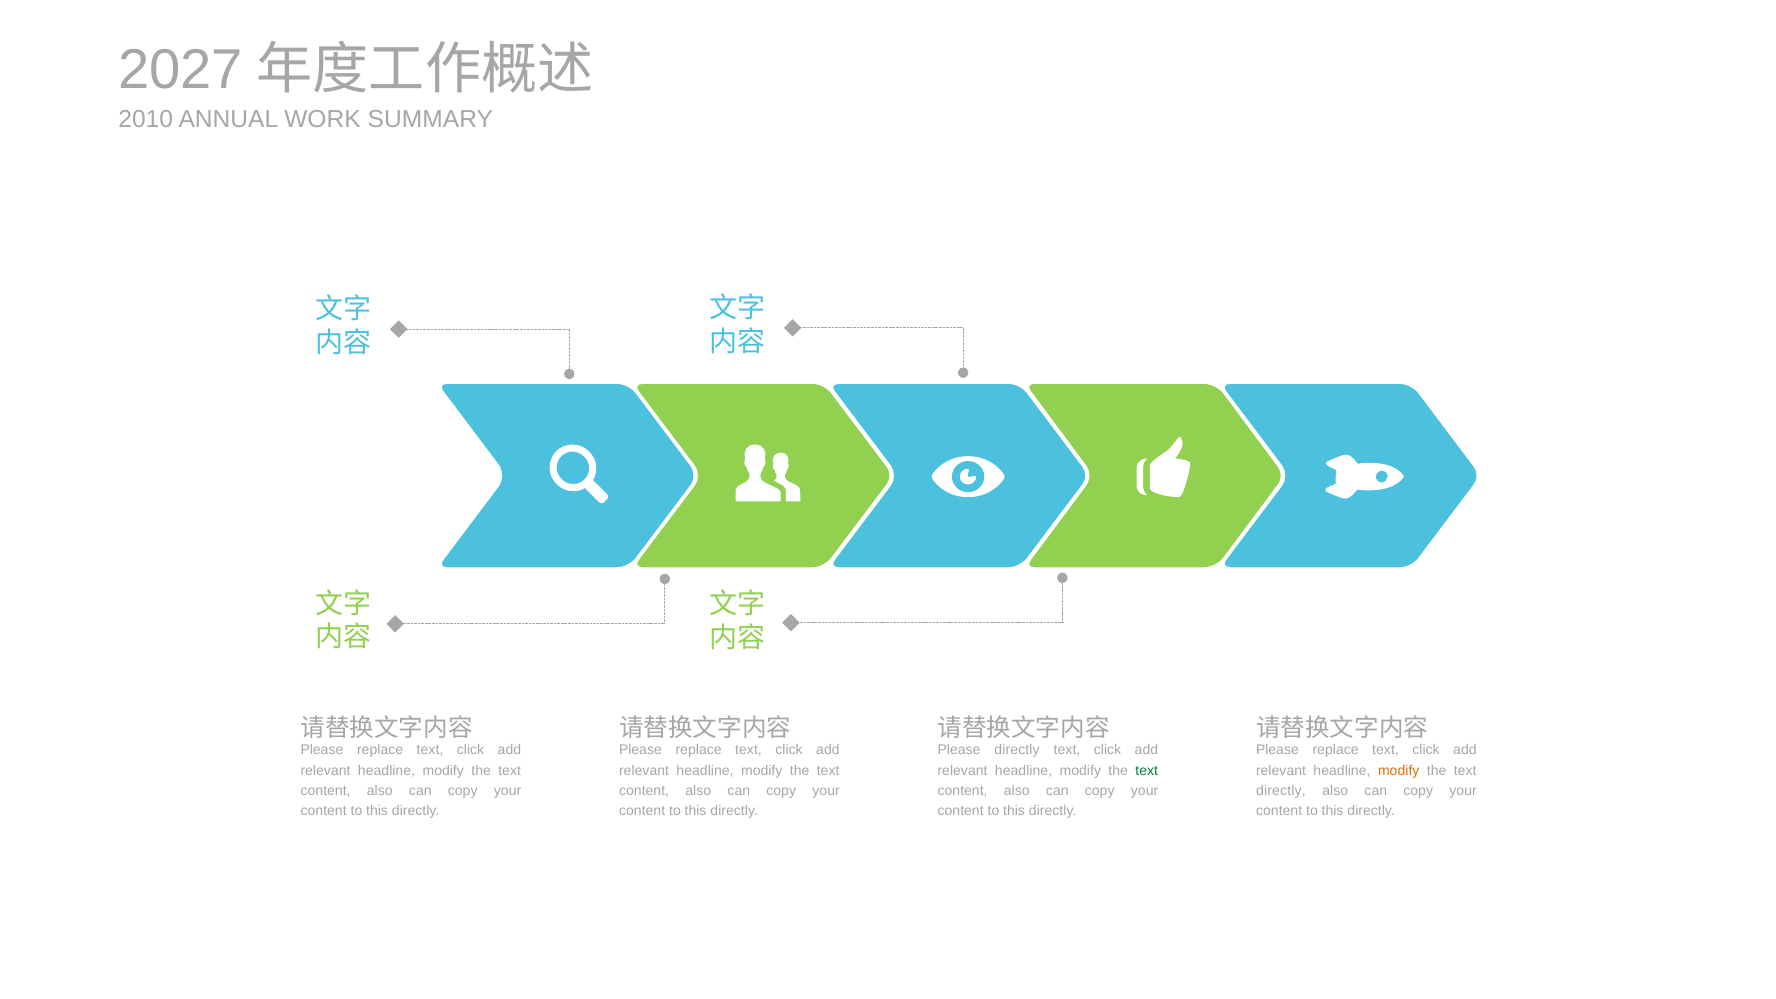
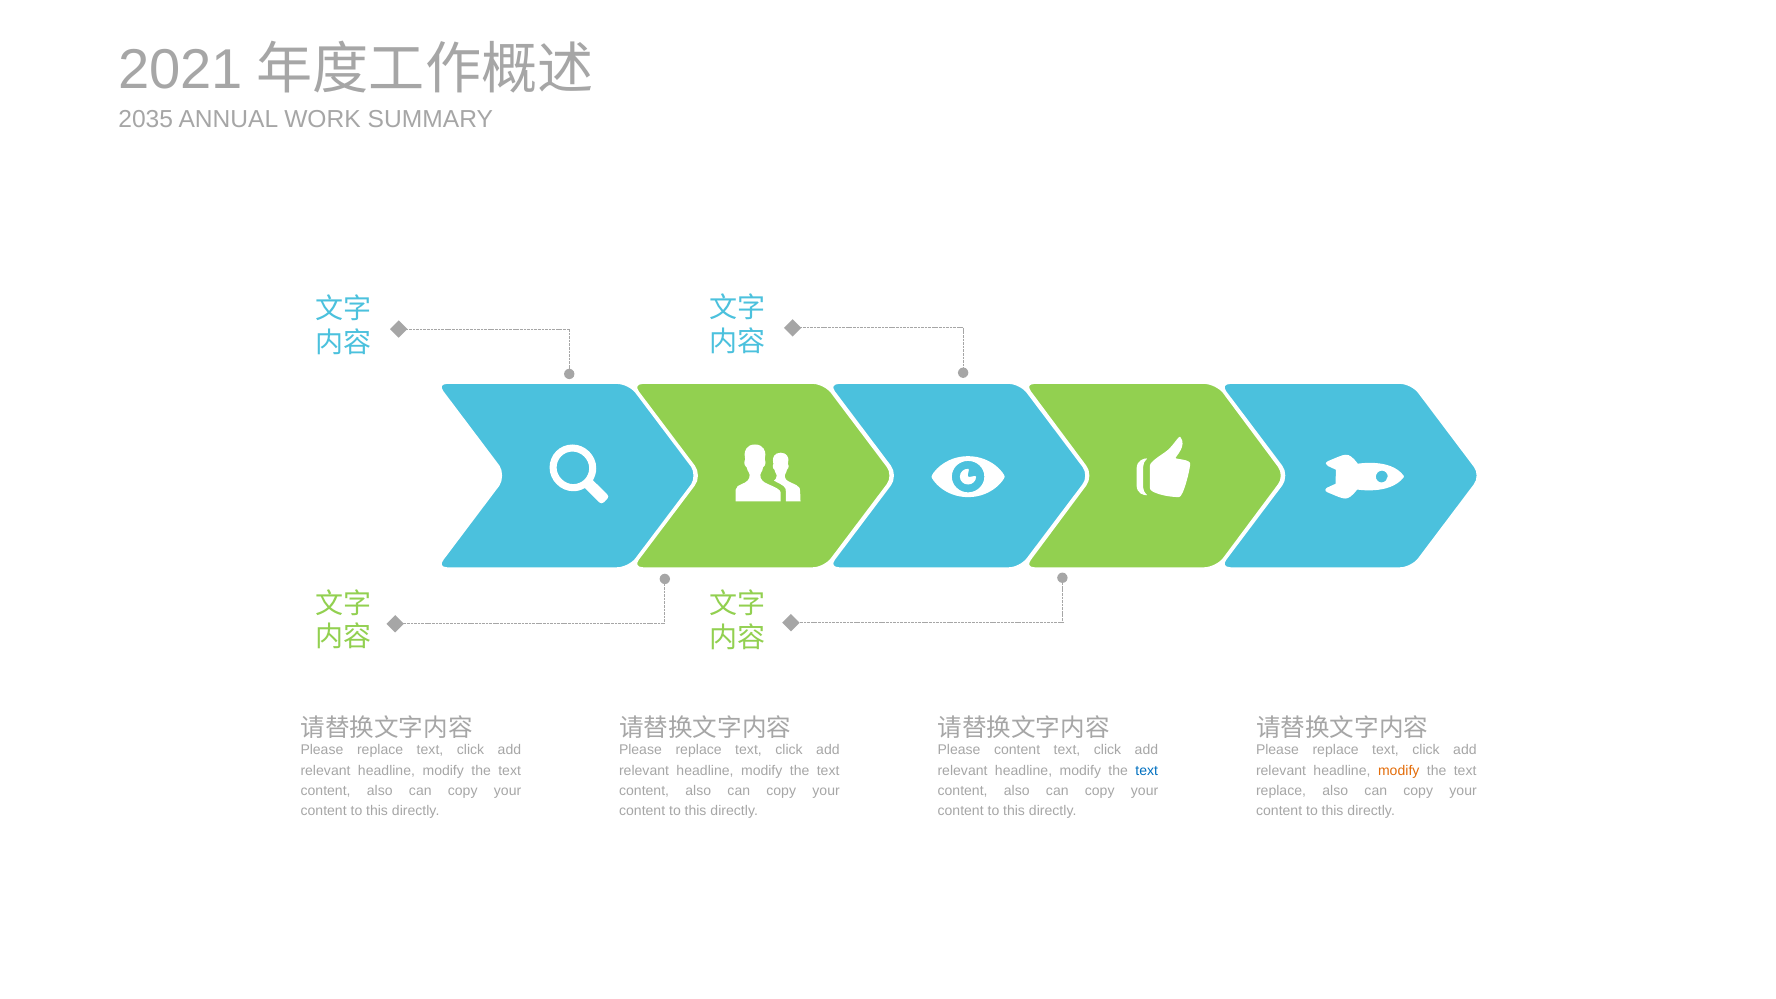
2027: 2027 -> 2021
2010: 2010 -> 2035
Please directly: directly -> content
text at (1147, 770) colour: green -> blue
directly at (1281, 791): directly -> replace
